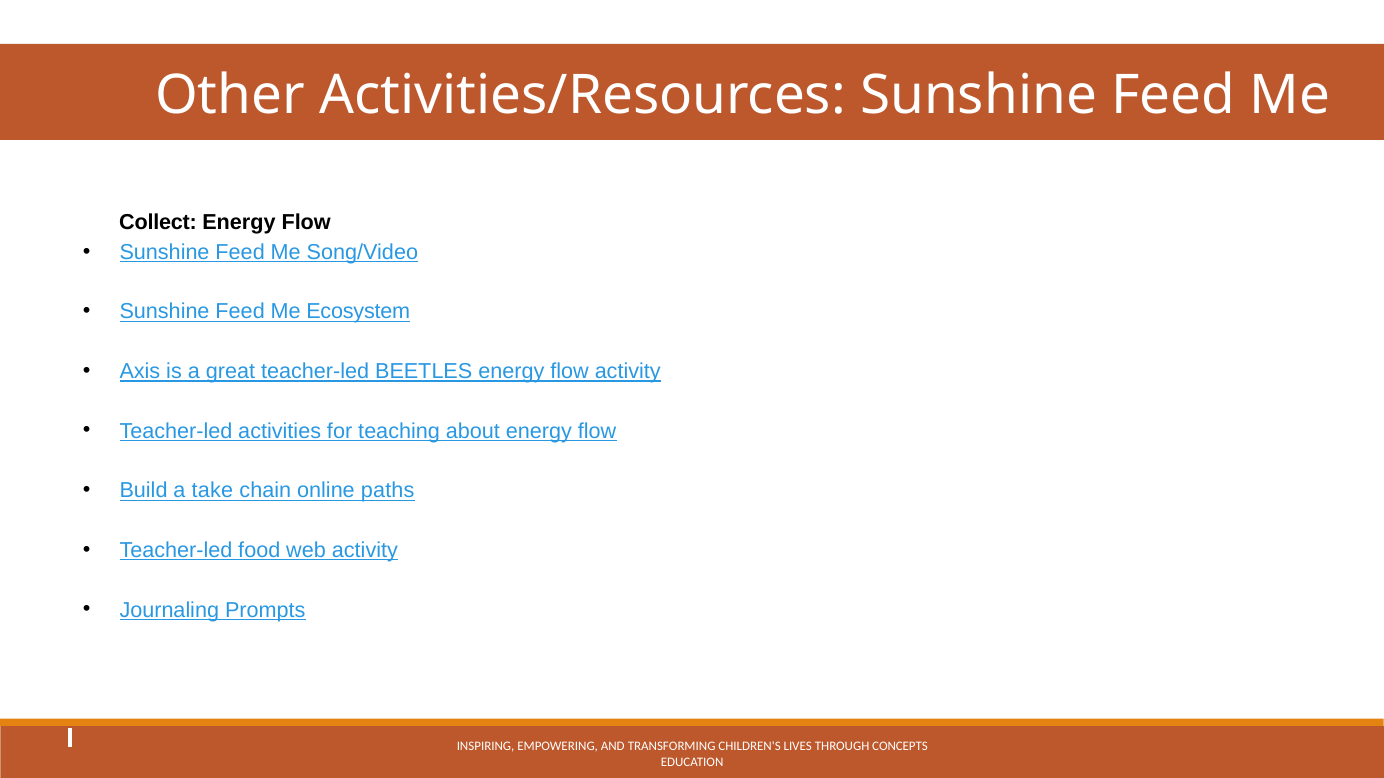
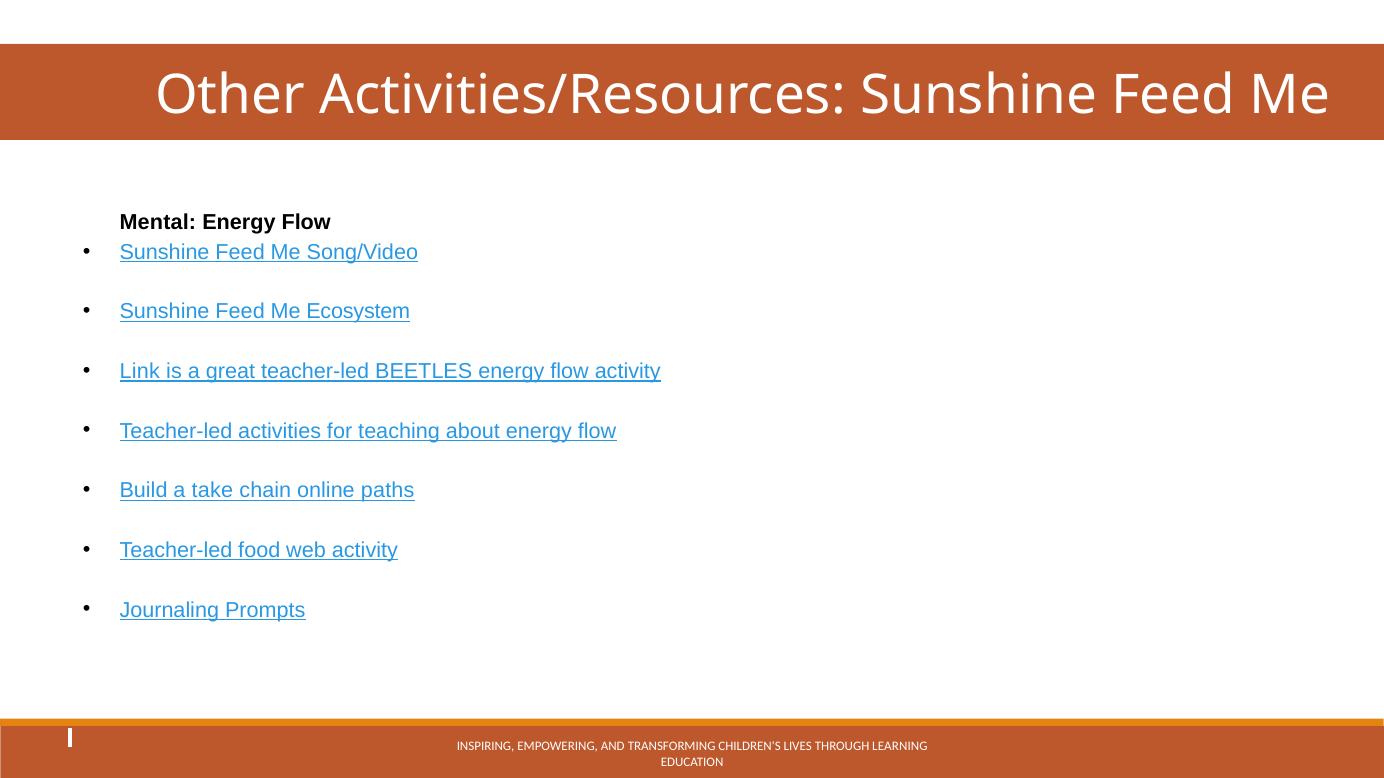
Collect: Collect -> Mental
Axis: Axis -> Link
CONCEPTS: CONCEPTS -> LEARNING
